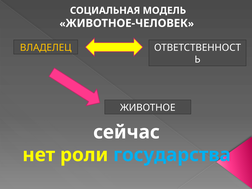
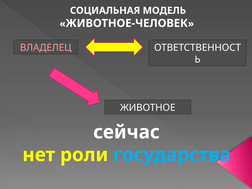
ВЛАДЕЛЕЦ colour: yellow -> pink
